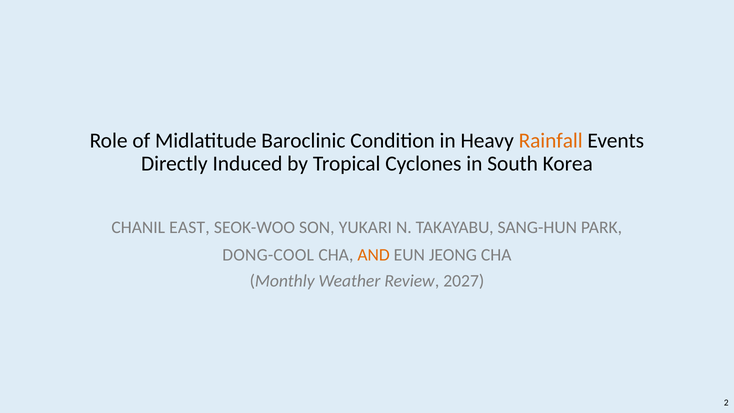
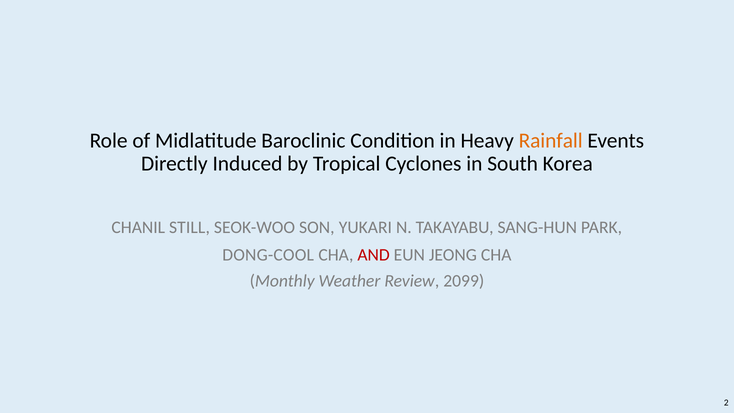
EAST: EAST -> STILL
AND colour: orange -> red
2027: 2027 -> 2099
